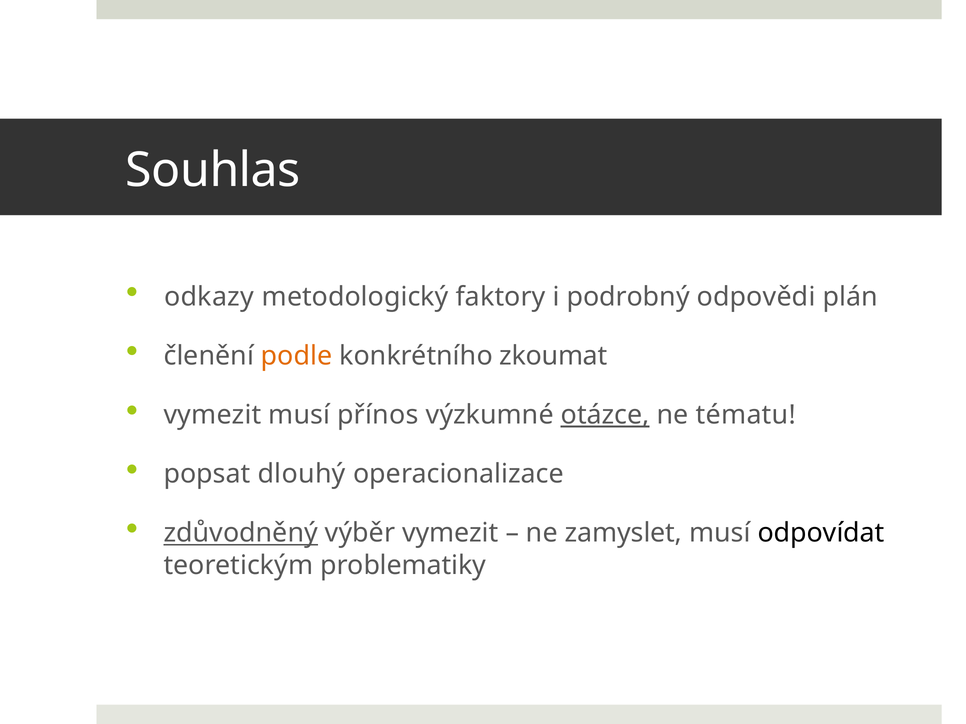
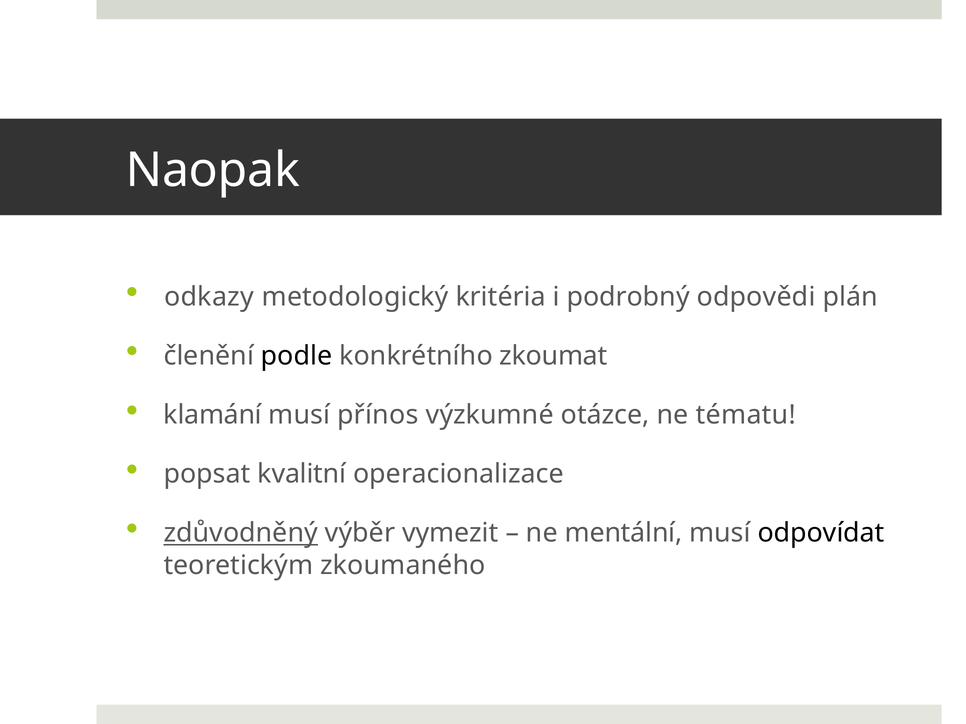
Souhlas: Souhlas -> Naopak
faktory: faktory -> kritéria
podle colour: orange -> black
vymezit at (212, 415): vymezit -> klamání
otázce underline: present -> none
dlouhý: dlouhý -> kvalitní
zamyslet: zamyslet -> mentální
problematiky: problematiky -> zkoumaného
